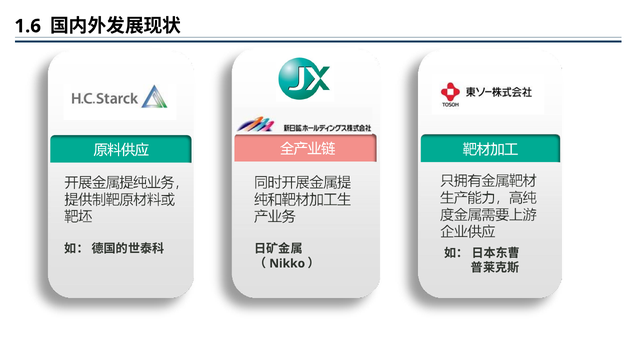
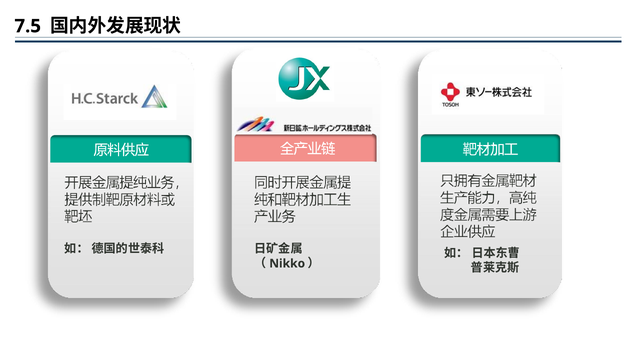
1.6: 1.6 -> 7.5
